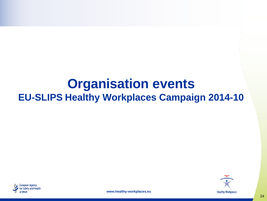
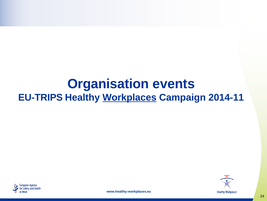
EU-SLIPS: EU-SLIPS -> EU-TRIPS
Workplaces underline: none -> present
2014-10: 2014-10 -> 2014-11
